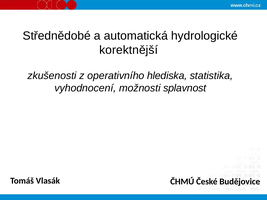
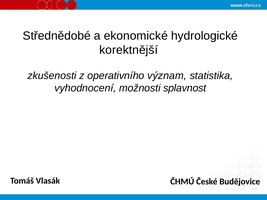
automatická: automatická -> ekonomické
hlediska: hlediska -> význam
